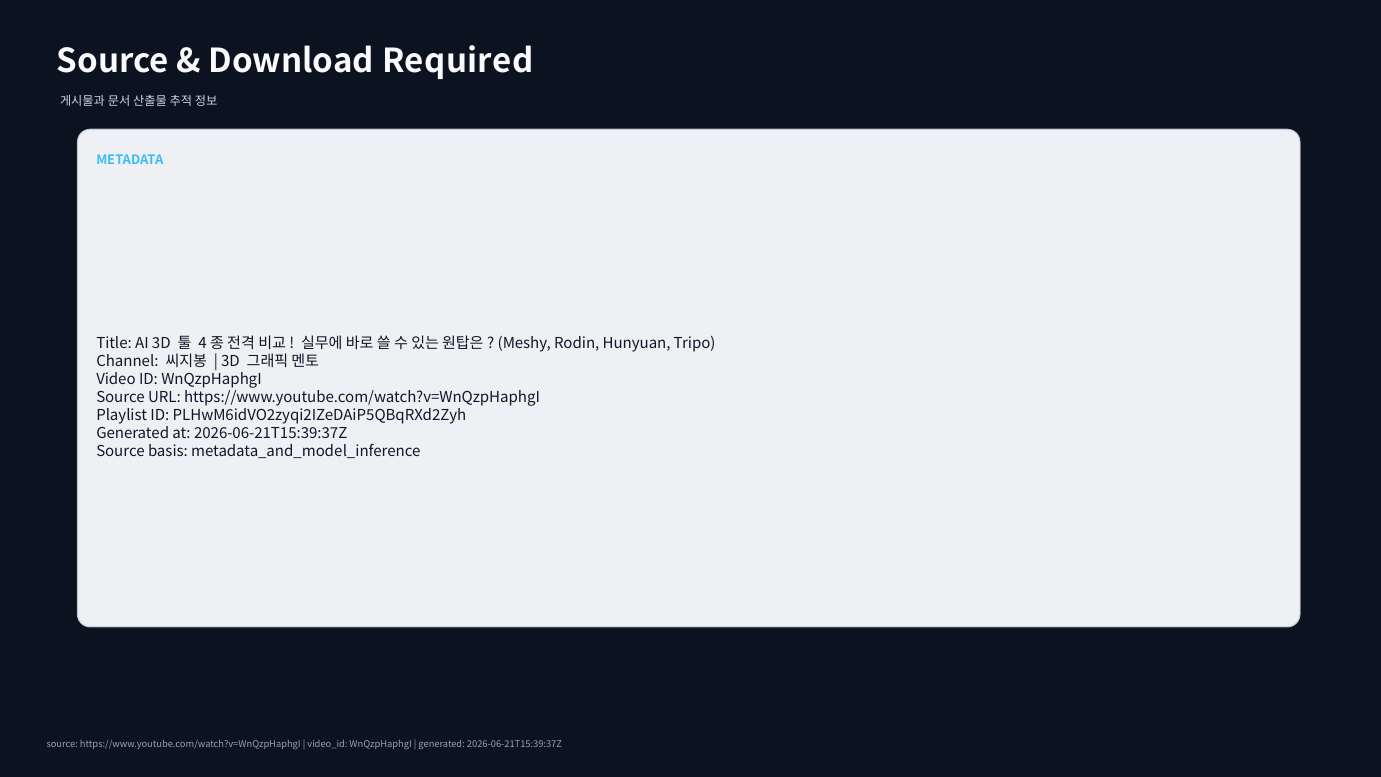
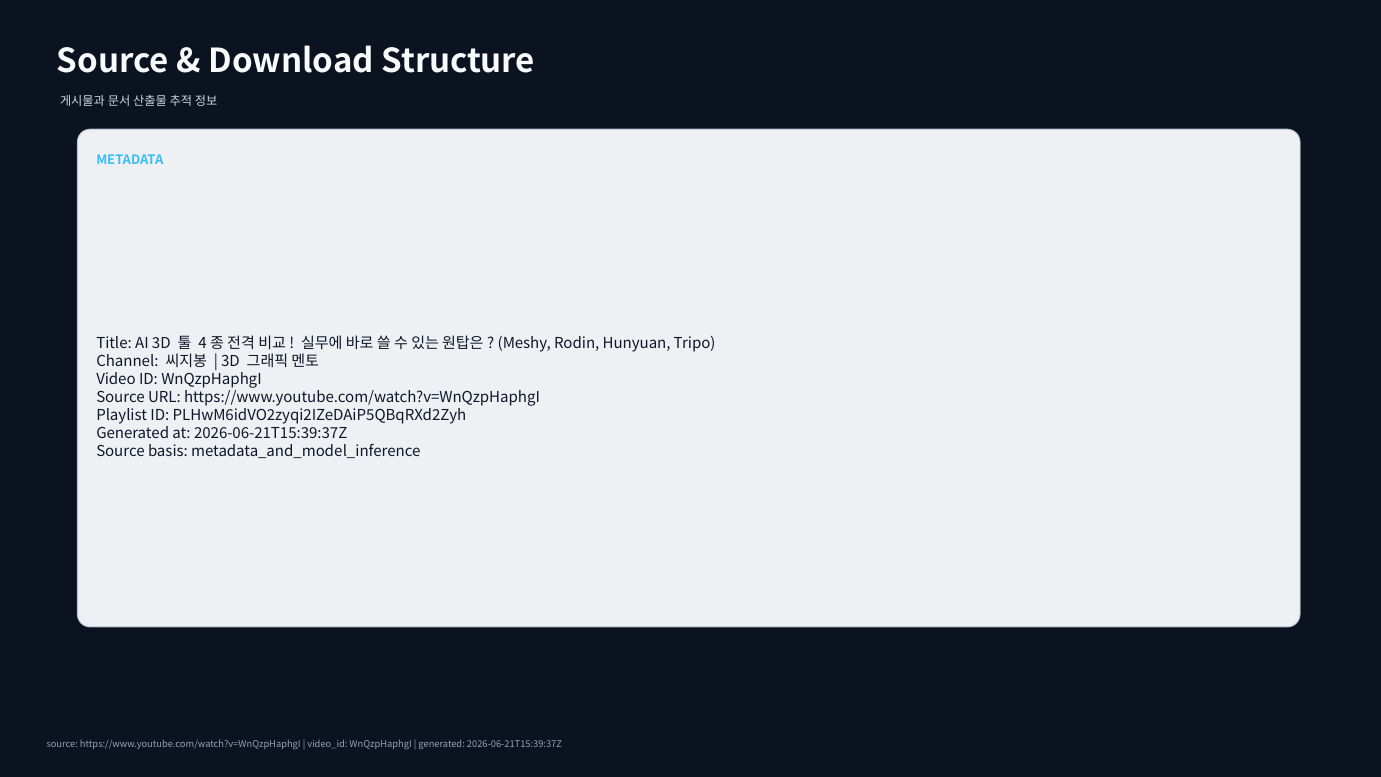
Required: Required -> Structure
